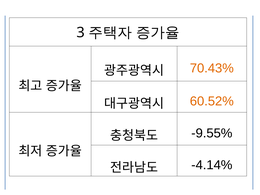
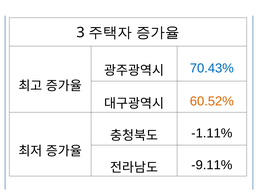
70.43% colour: orange -> blue
-9.55%: -9.55% -> -1.11%
-4.14%: -4.14% -> -9.11%
